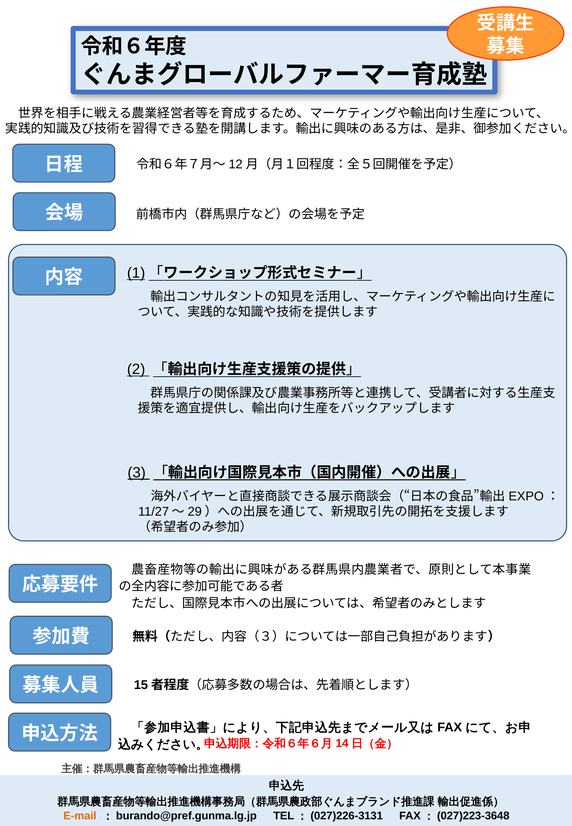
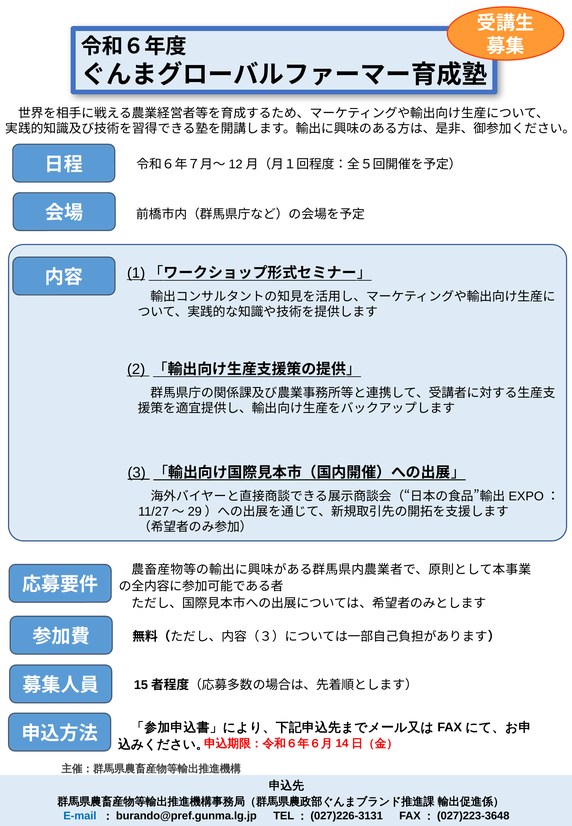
E-mail colour: orange -> blue
